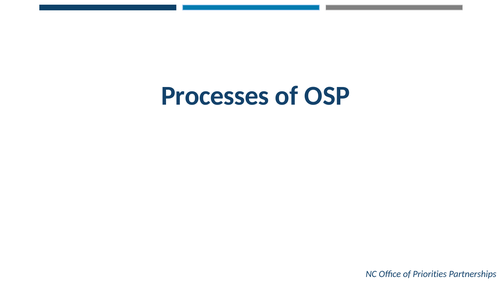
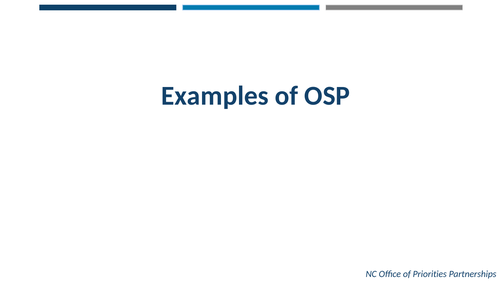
Processes: Processes -> Examples
